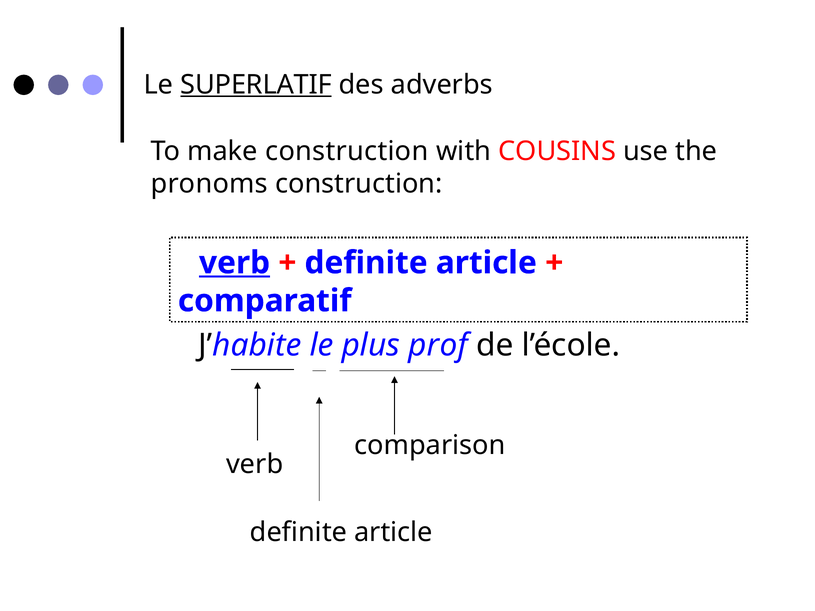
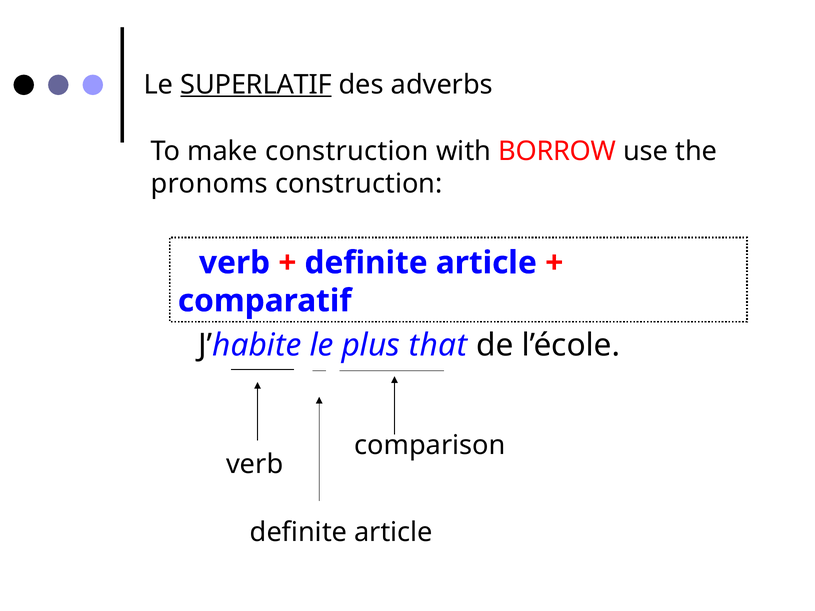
COUSINS: COUSINS -> BORROW
verb at (235, 263) underline: present -> none
prof: prof -> that
